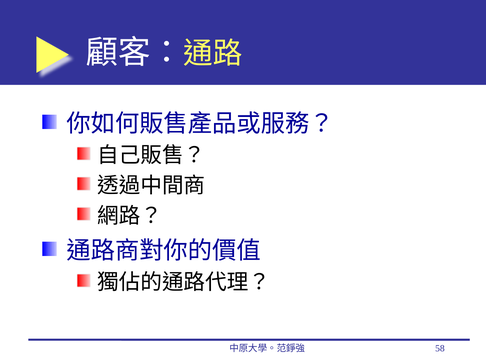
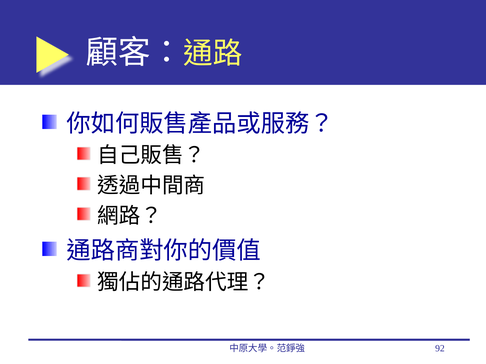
58: 58 -> 92
